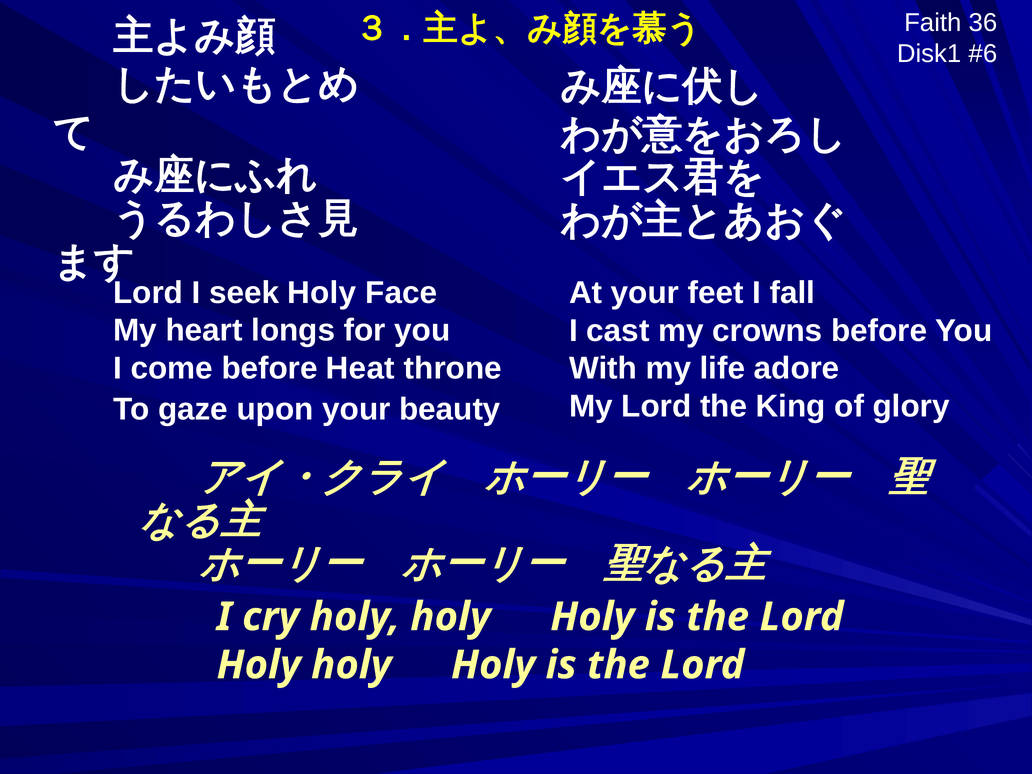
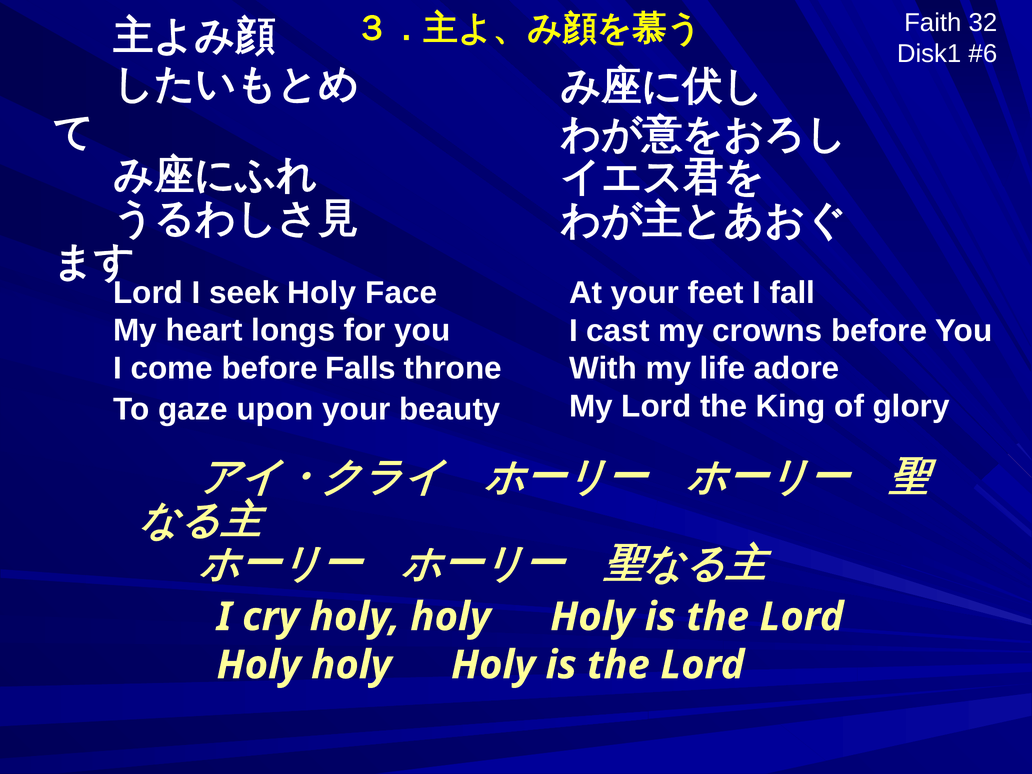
36: 36 -> 32
Heat: Heat -> Falls
